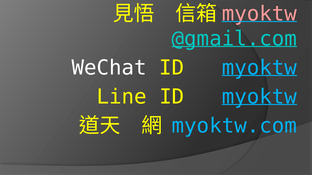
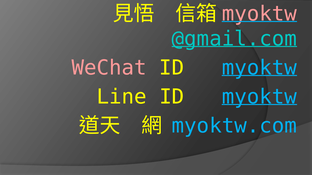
WeChat colour: white -> pink
